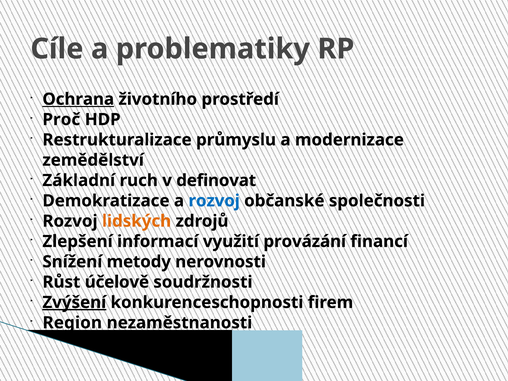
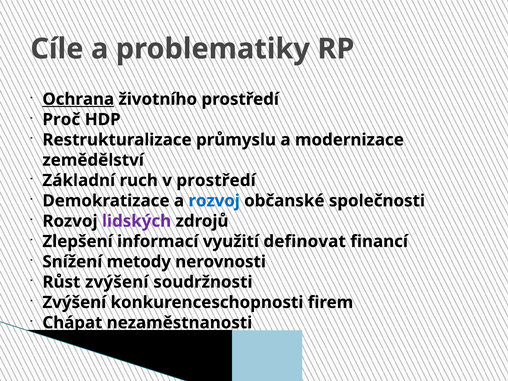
v definovat: definovat -> prostředí
lidských colour: orange -> purple
provázání: provázání -> definovat
Růst účelově: účelově -> zvýšení
Zvýšení at (74, 302) underline: present -> none
Region: Region -> Chápat
